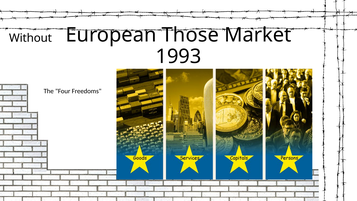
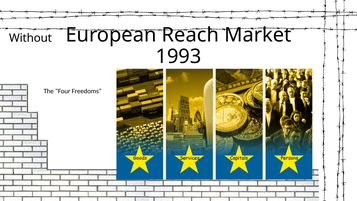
Those: Those -> Reach
